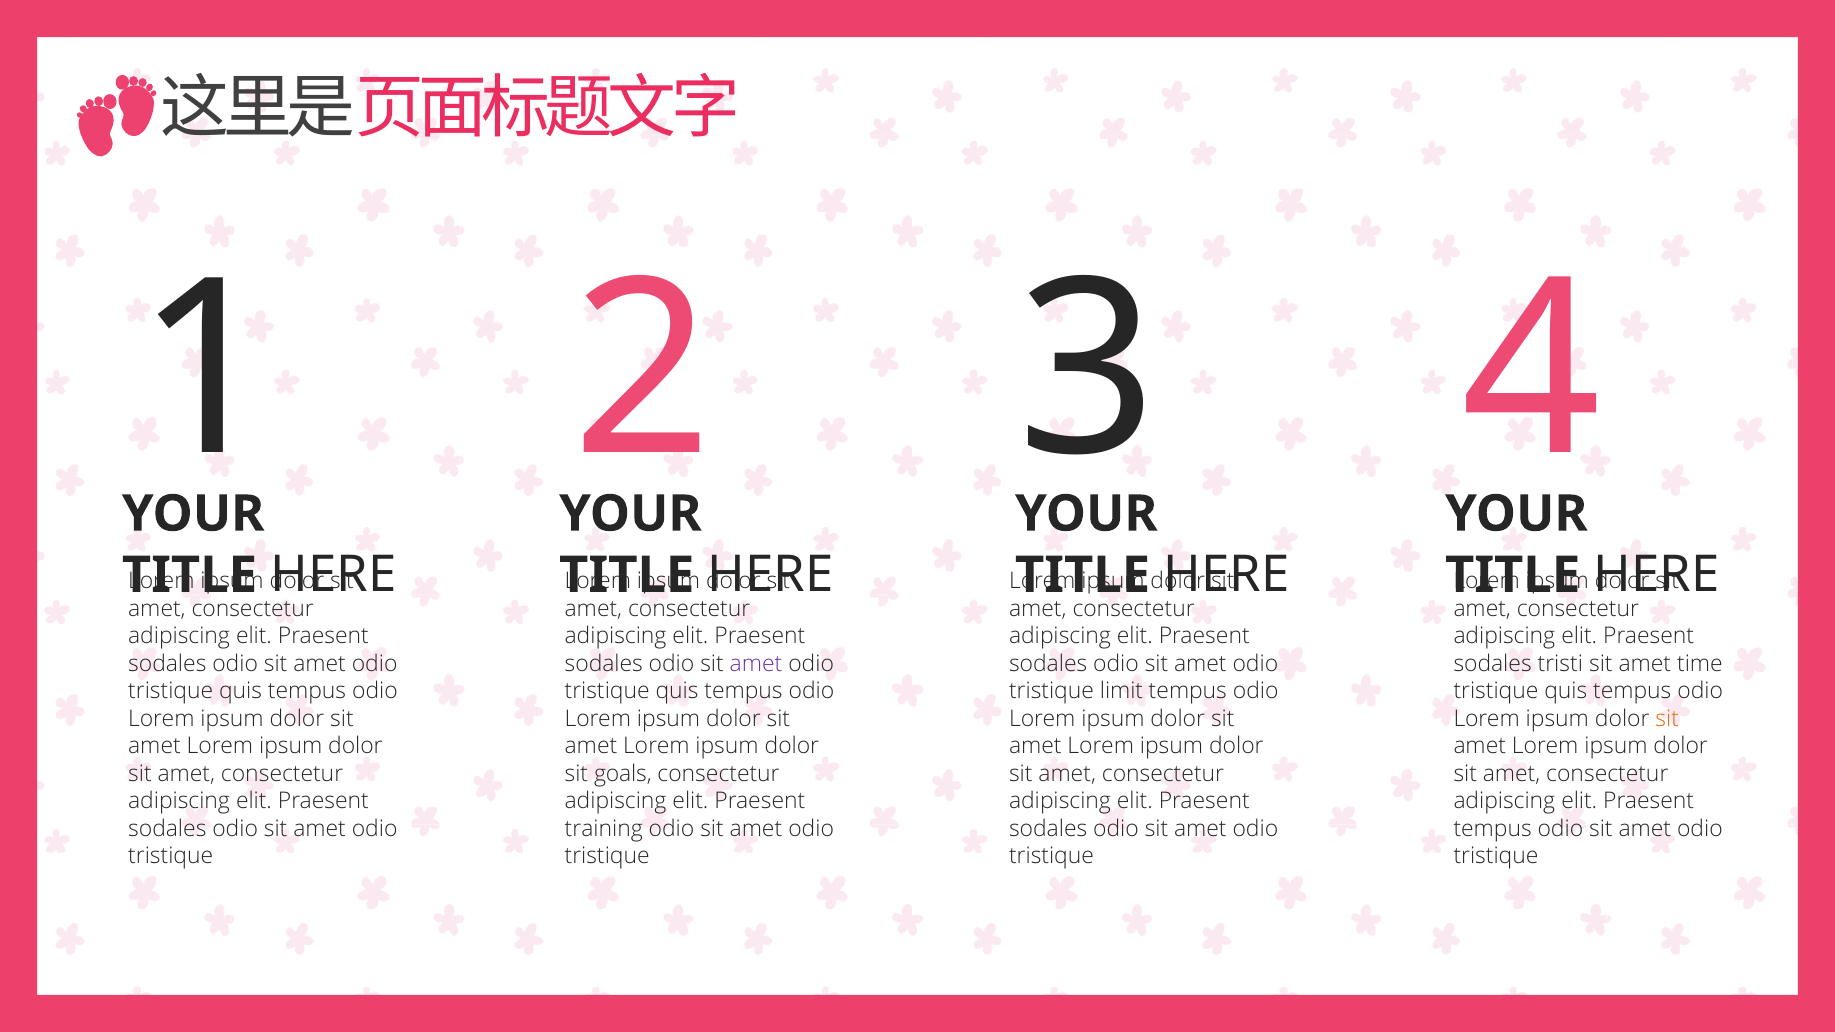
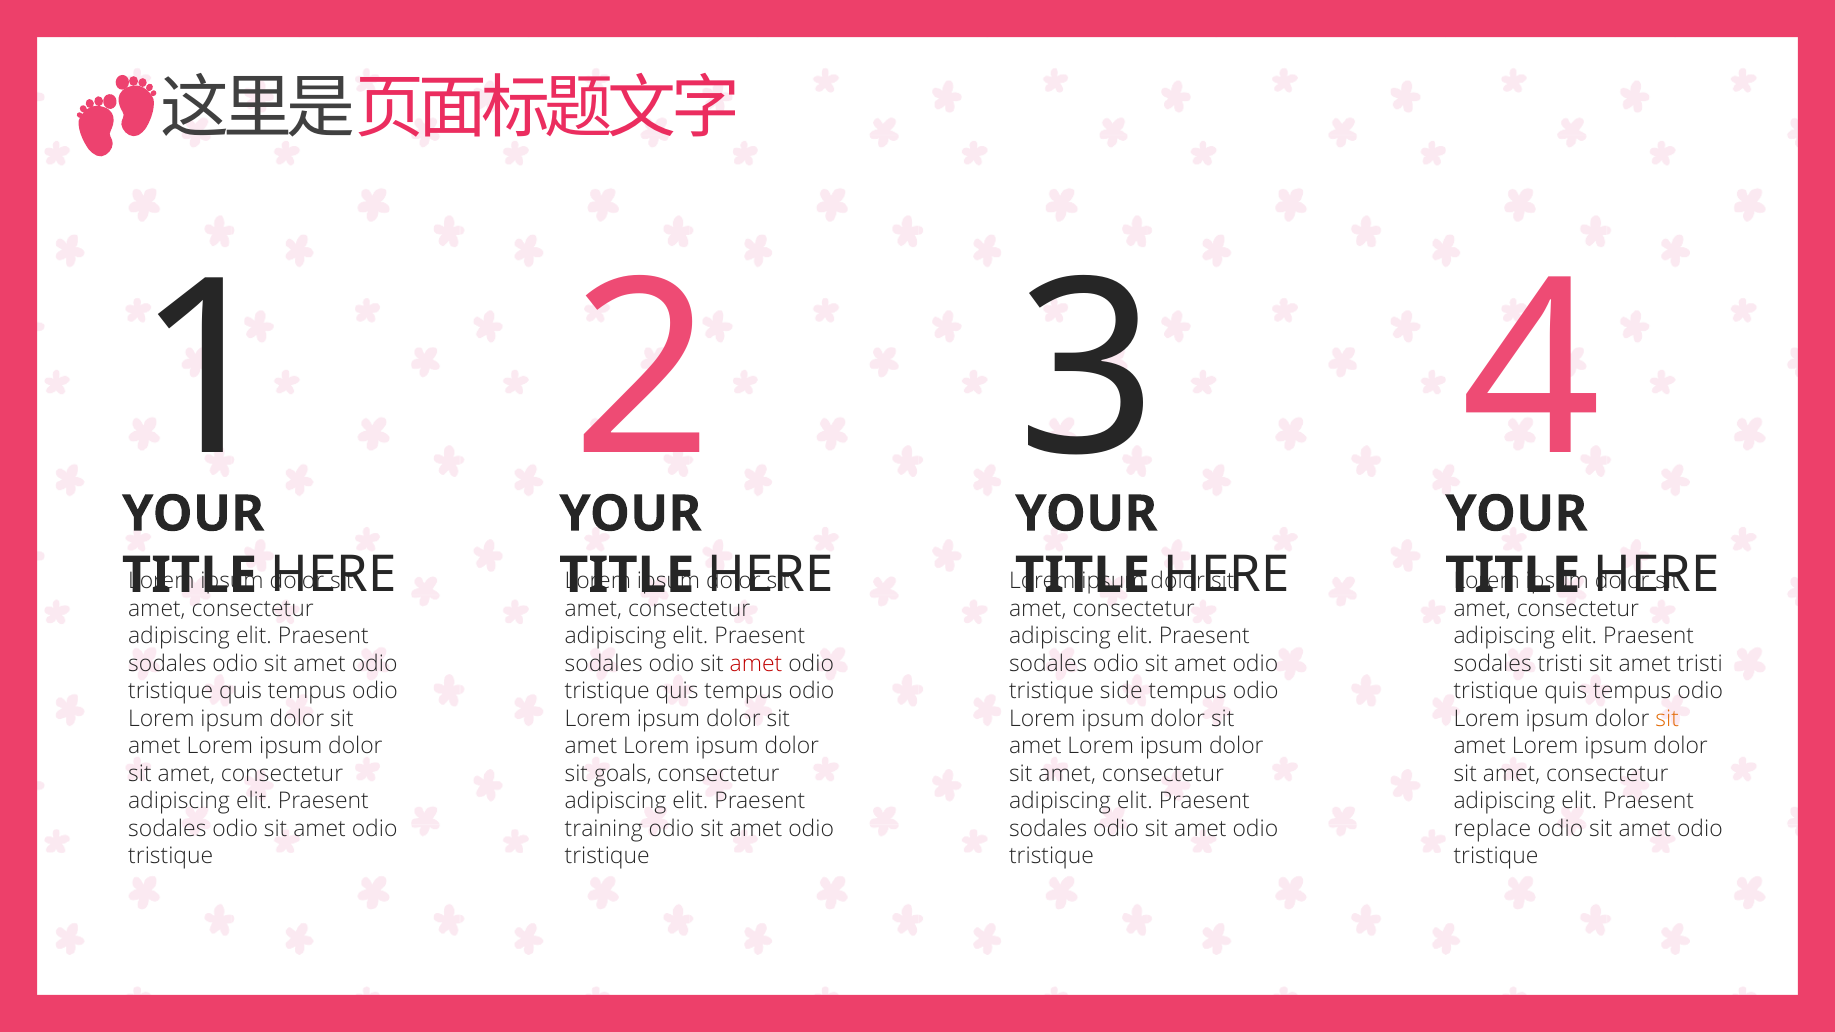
amet at (756, 664) colour: purple -> red
amet time: time -> tristi
limit: limit -> side
tempus at (1493, 829): tempus -> replace
